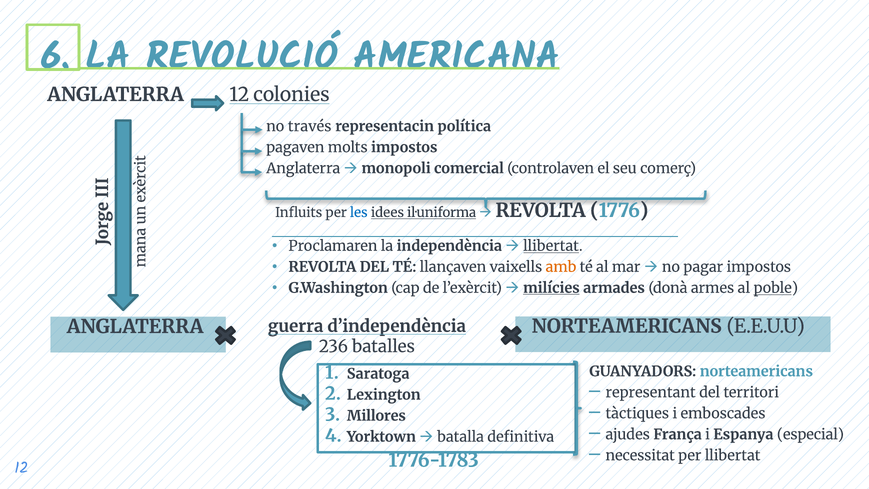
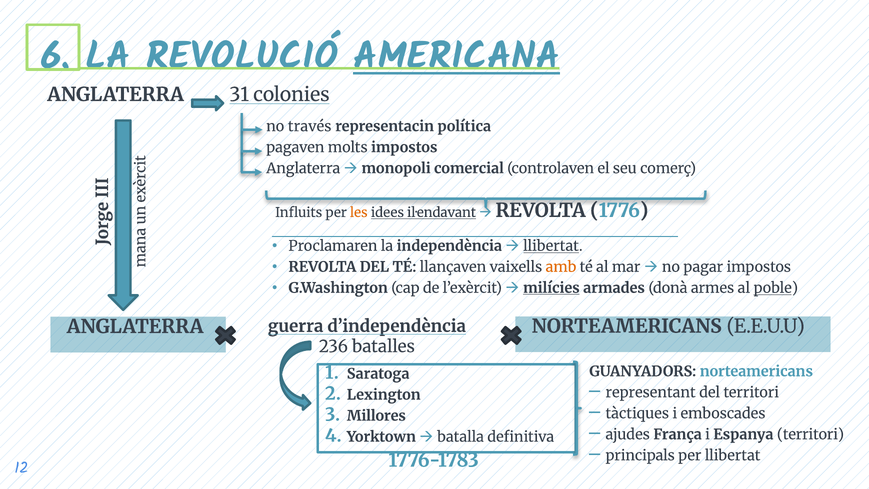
AMERICANA underline: none -> present
ANGLATERRA 12: 12 -> 31
les colour: blue -> orange
il·uniforma: il·uniforma -> il·endavant
Espanya especial: especial -> territori
necessitat: necessitat -> principals
